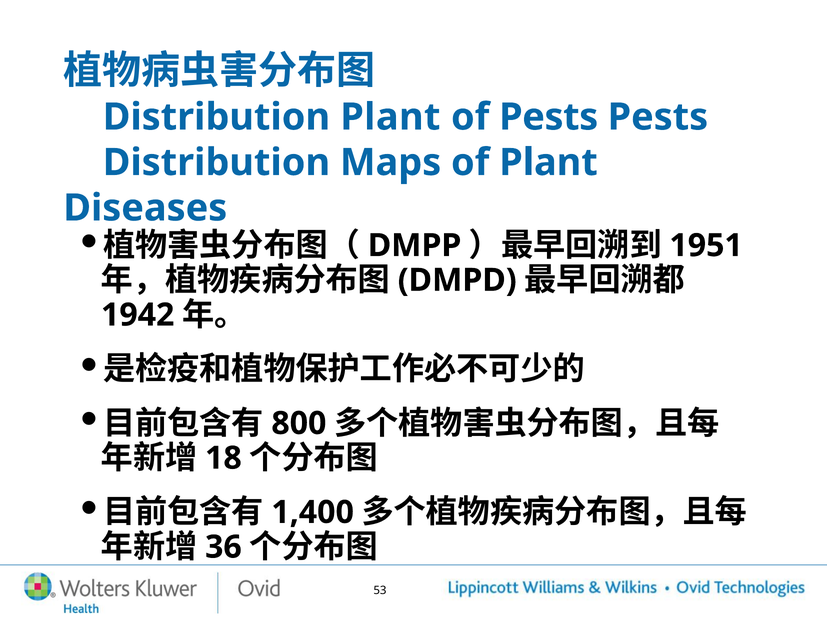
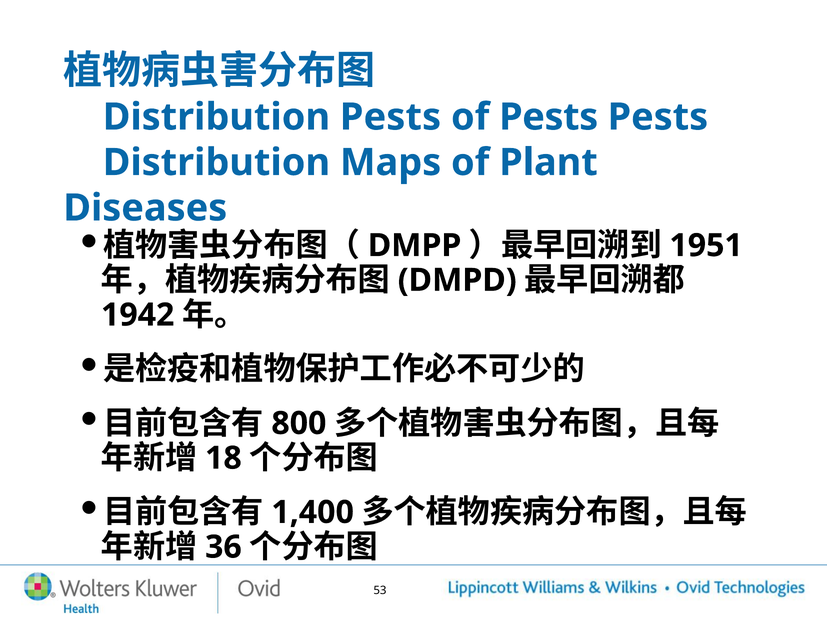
Distribution Plant: Plant -> Pests
